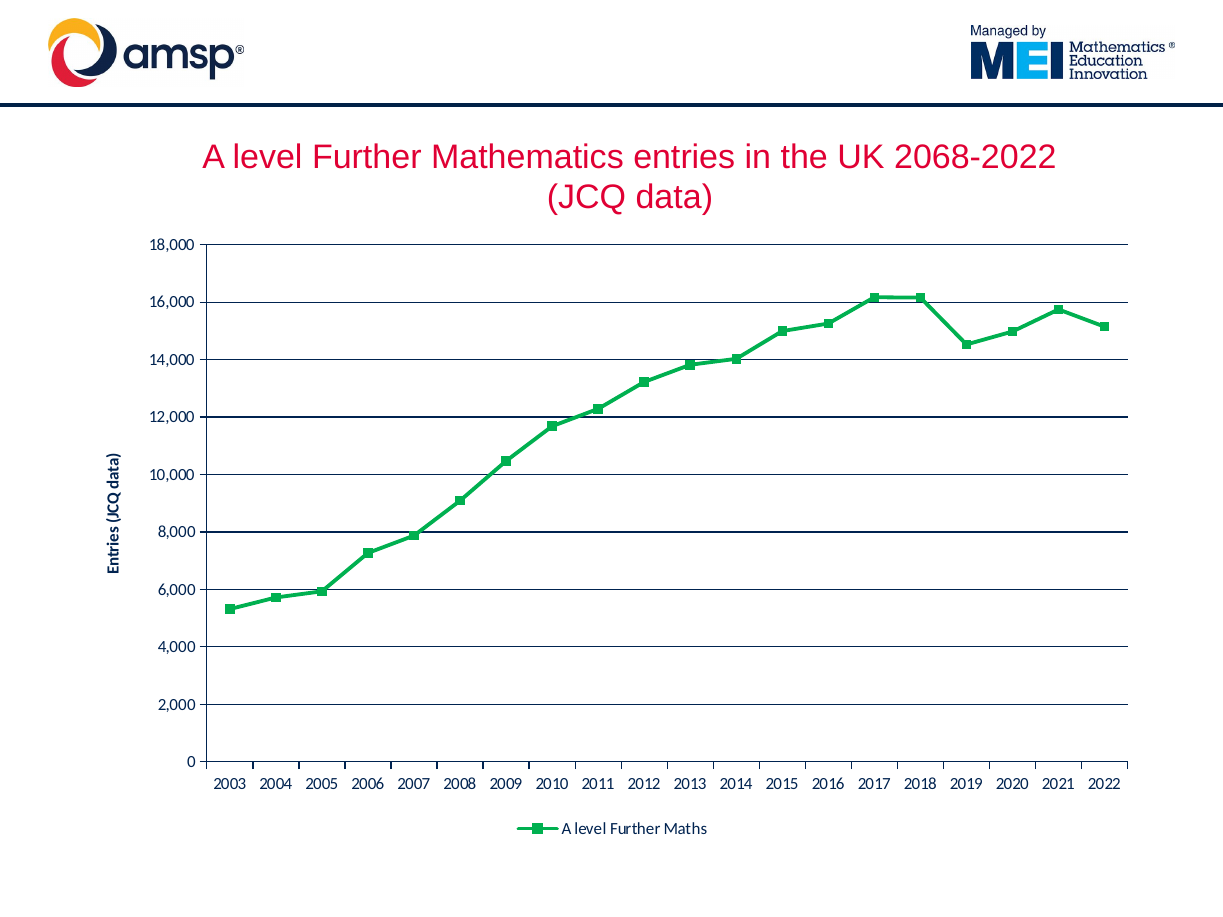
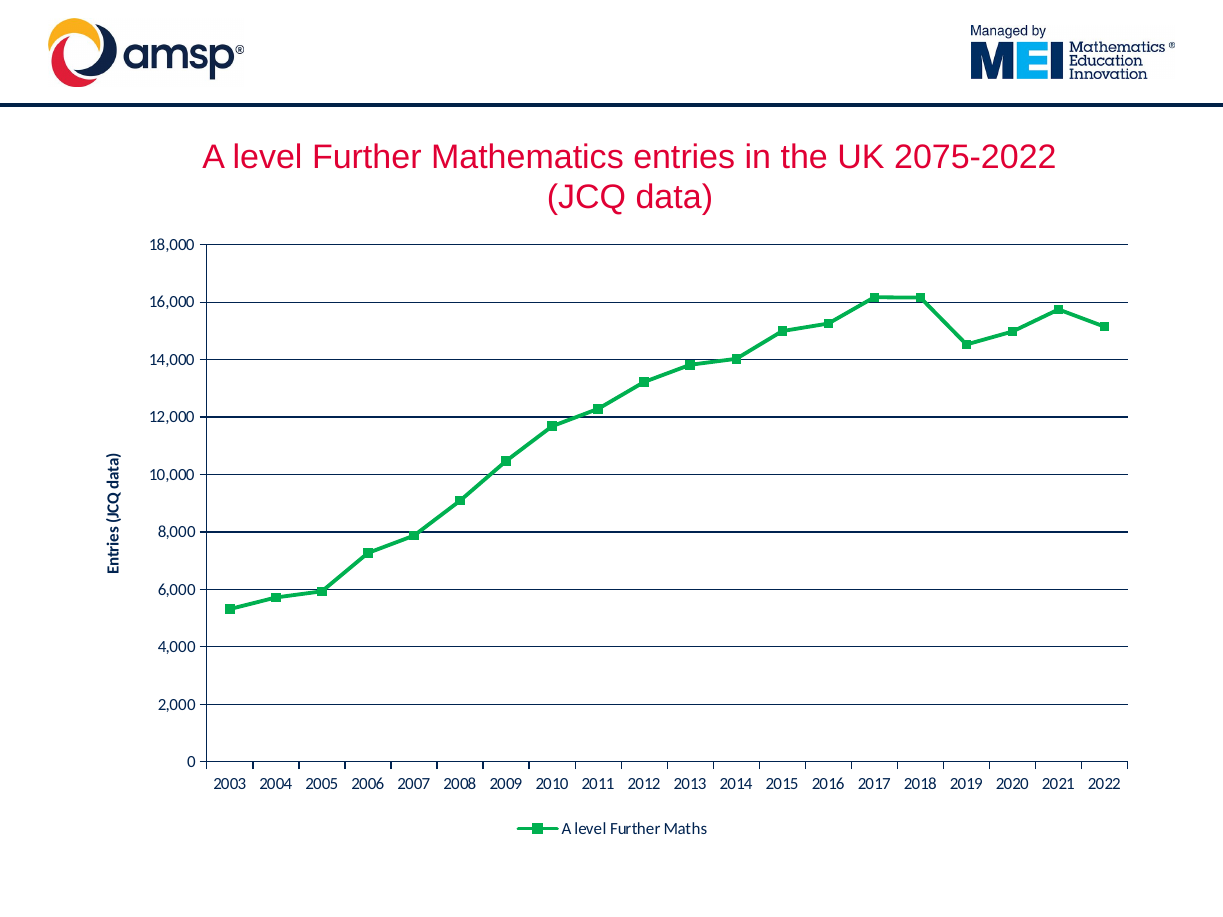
2068-2022: 2068-2022 -> 2075-2022
